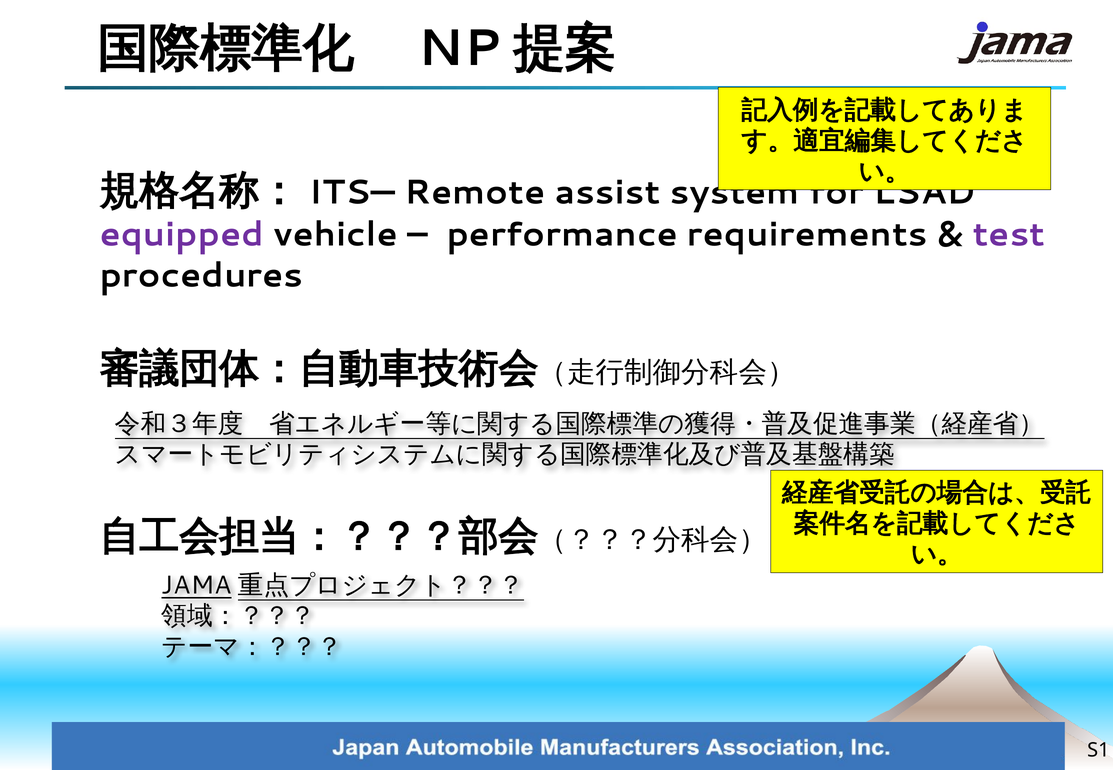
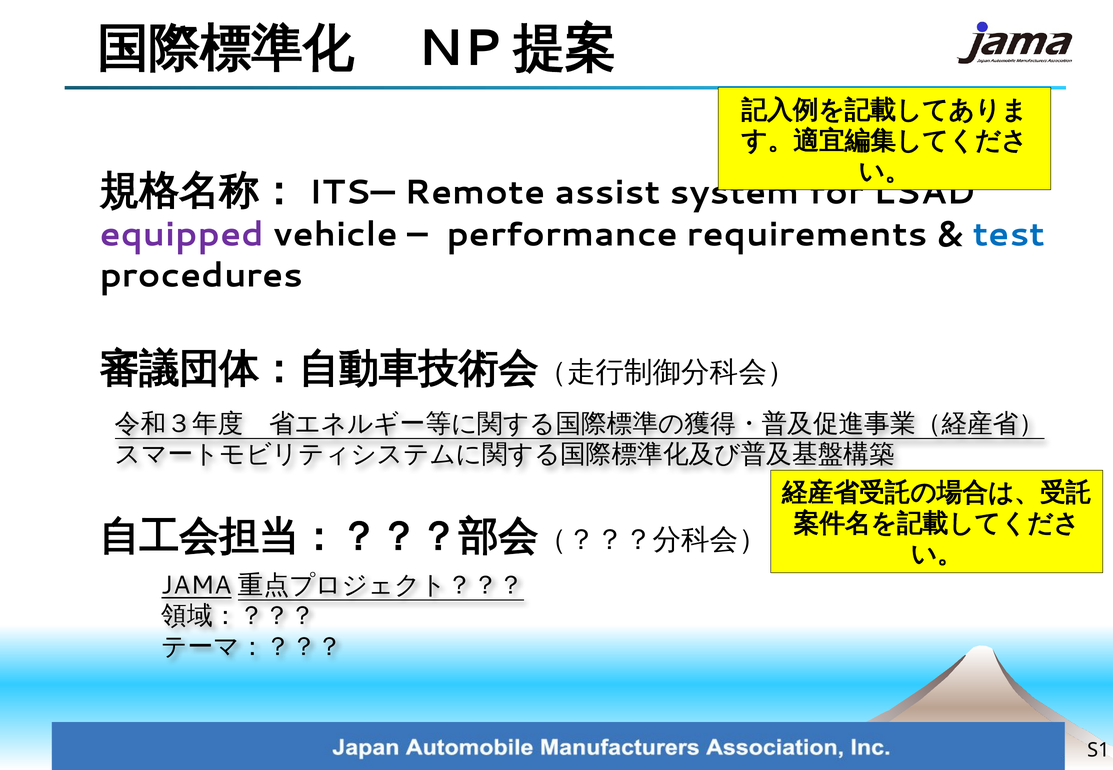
test colour: purple -> blue
